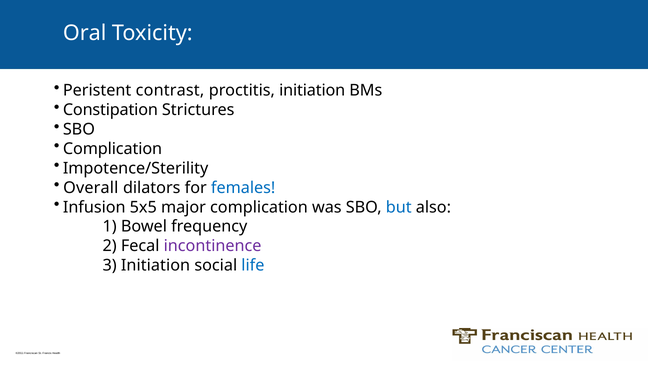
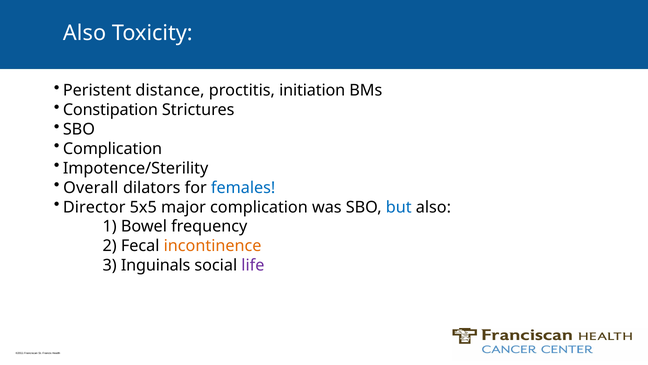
Oral at (85, 33): Oral -> Also
contrast: contrast -> distance
Infusion: Infusion -> Director
incontinence colour: purple -> orange
3 Initiation: Initiation -> Inguinals
life colour: blue -> purple
